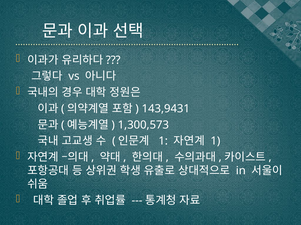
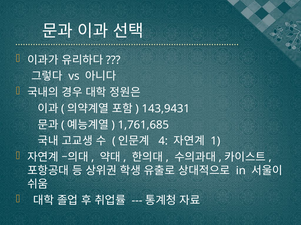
1,300,573: 1,300,573 -> 1,761,685
1 at (163, 141): 1 -> 4
